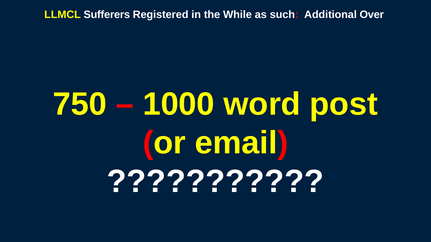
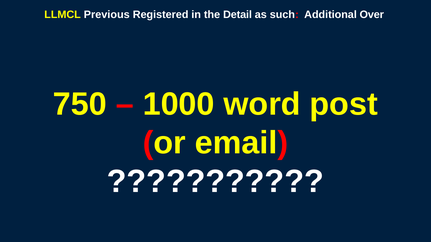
Sufferers: Sufferers -> Previous
While: While -> Detail
